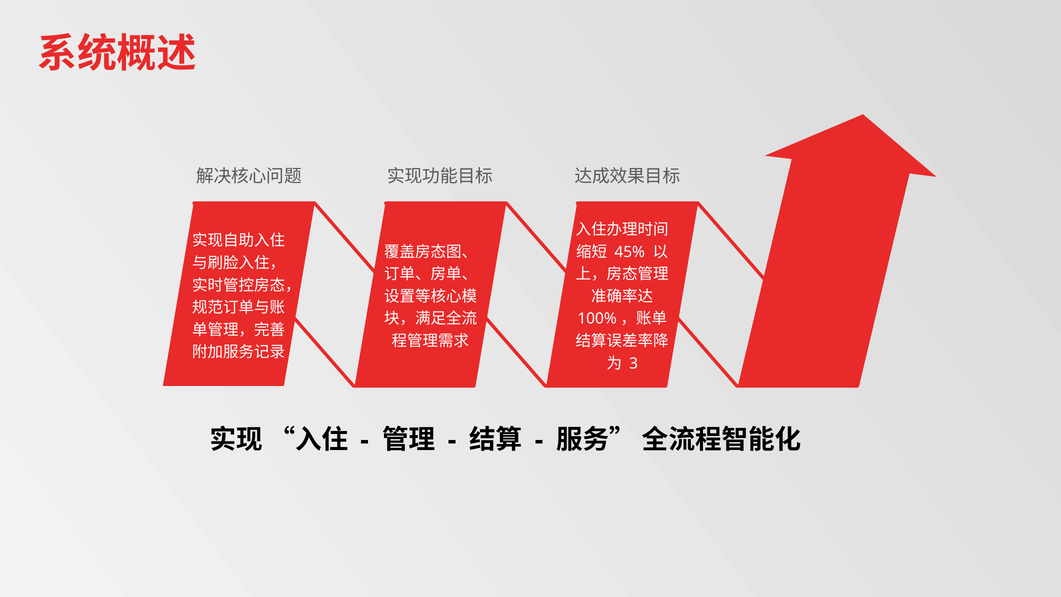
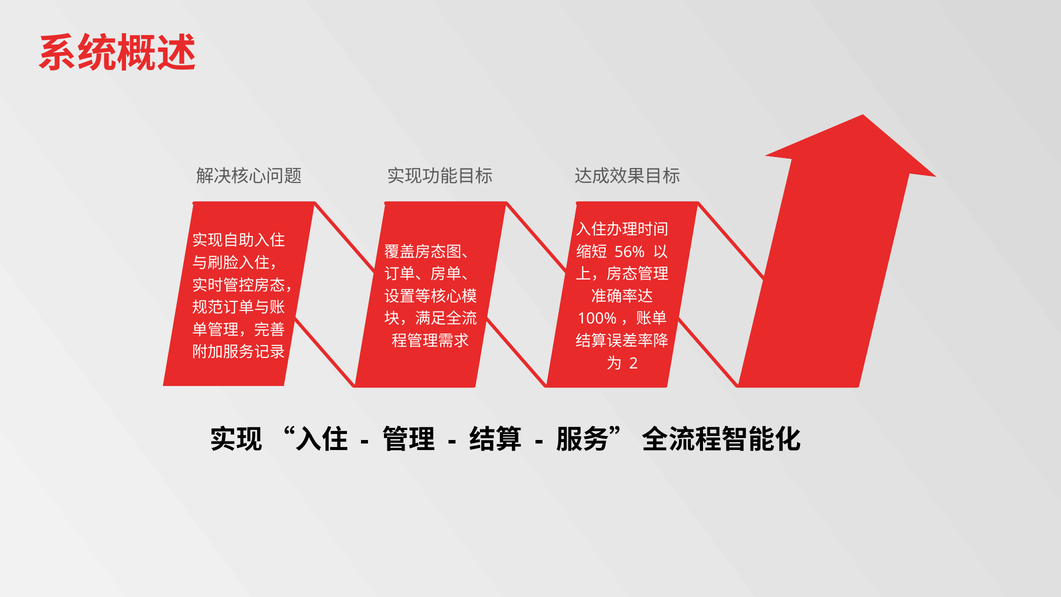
45%: 45% -> 56%
3: 3 -> 2
